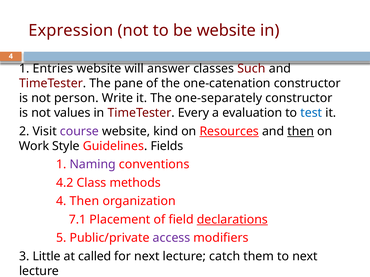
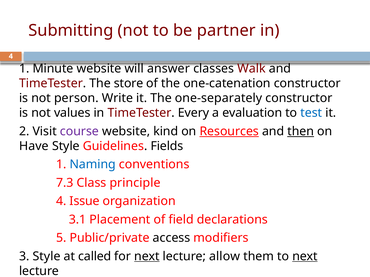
Expression: Expression -> Submitting
be website: website -> partner
Entries: Entries -> Minute
Such: Such -> Walk
pane: pane -> store
Work: Work -> Have
Naming colour: purple -> blue
4.2: 4.2 -> 7.3
methods: methods -> principle
4 Then: Then -> Issue
7.1: 7.1 -> 3.1
declarations underline: present -> none
access colour: purple -> black
3 Little: Little -> Style
next at (147, 257) underline: none -> present
catch: catch -> allow
next at (305, 257) underline: none -> present
